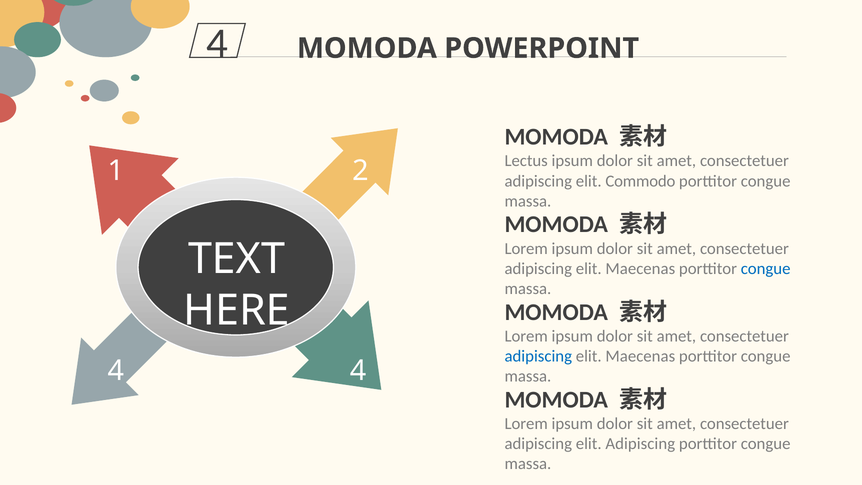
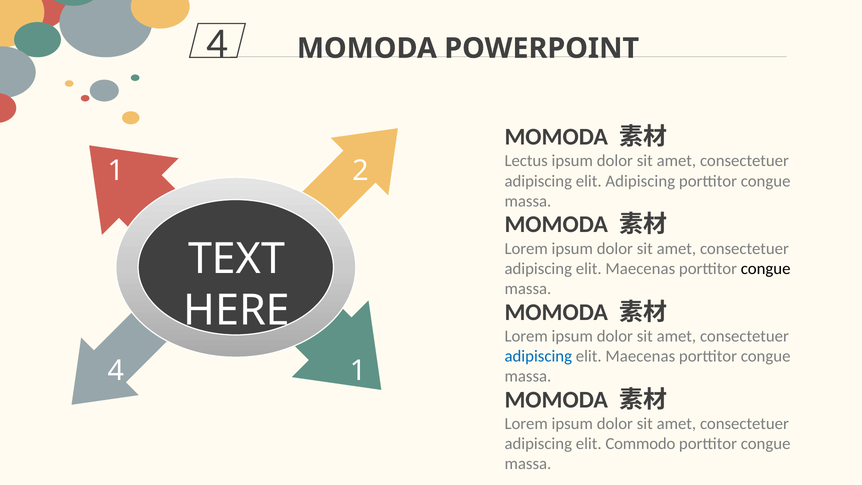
elit Commodo: Commodo -> Adipiscing
congue at (766, 269) colour: blue -> black
4 4: 4 -> 1
elit Adipiscing: Adipiscing -> Commodo
